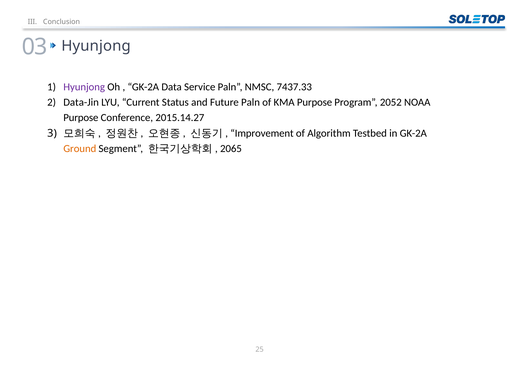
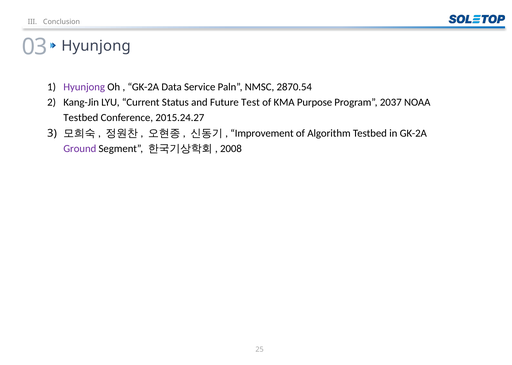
7437.33: 7437.33 -> 2870.54
Data-Jin: Data-Jin -> Kang-Jin
Future Paln: Paln -> Test
2052: 2052 -> 2037
Purpose at (81, 118): Purpose -> Testbed
2015.14.27: 2015.14.27 -> 2015.24.27
Ground colour: orange -> purple
2065: 2065 -> 2008
